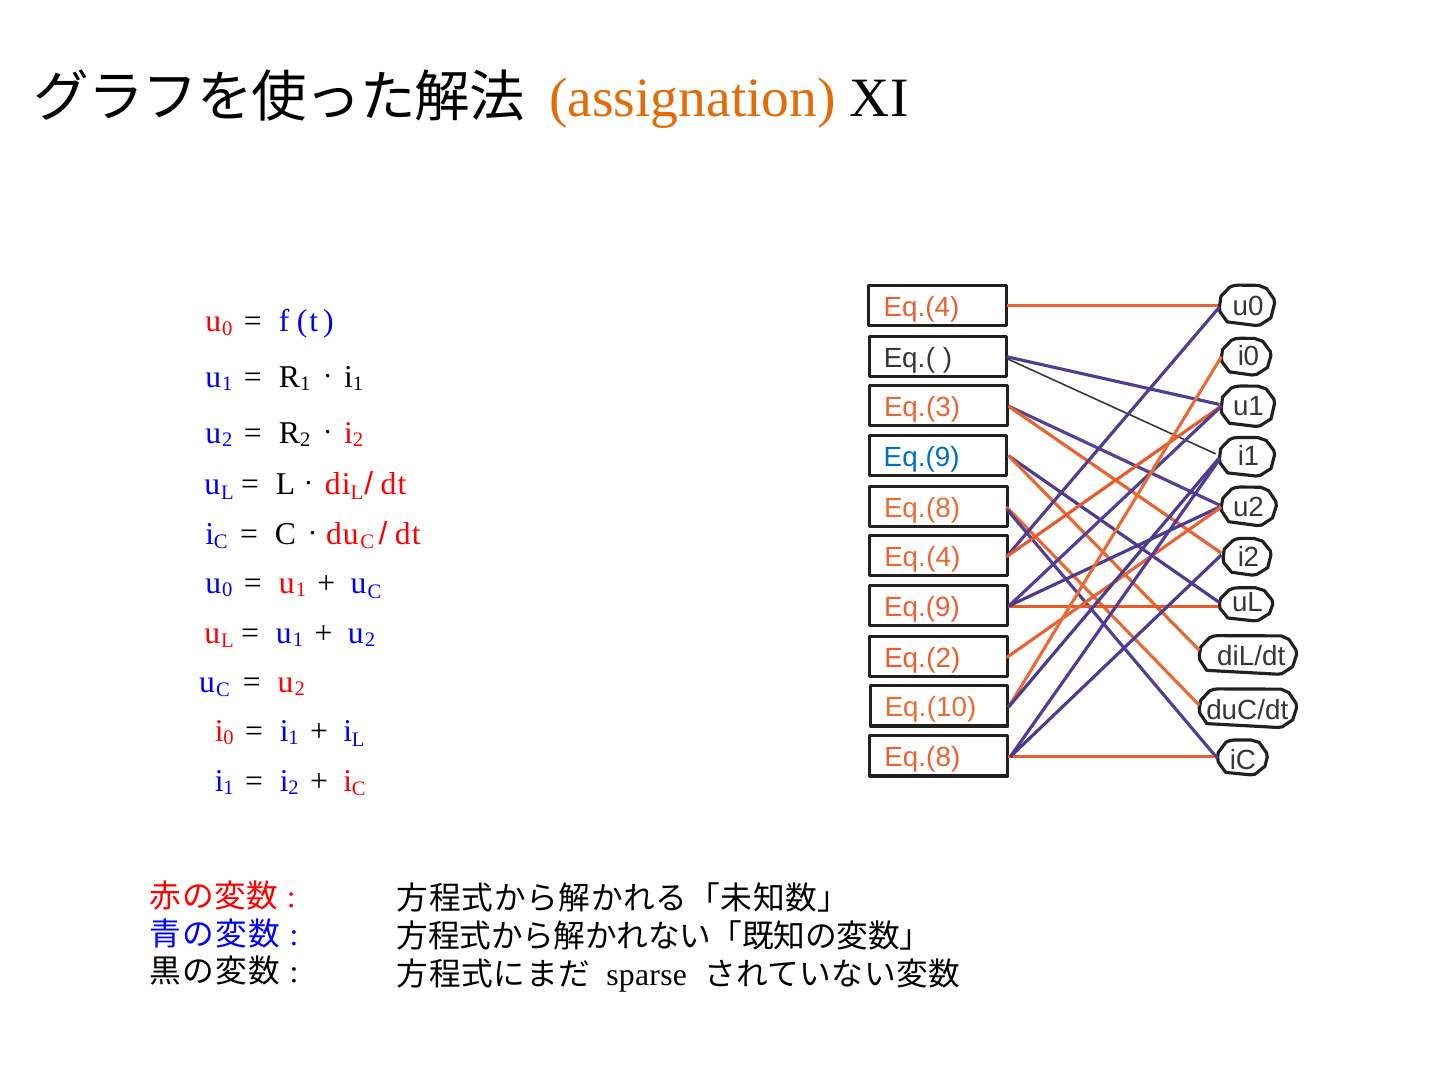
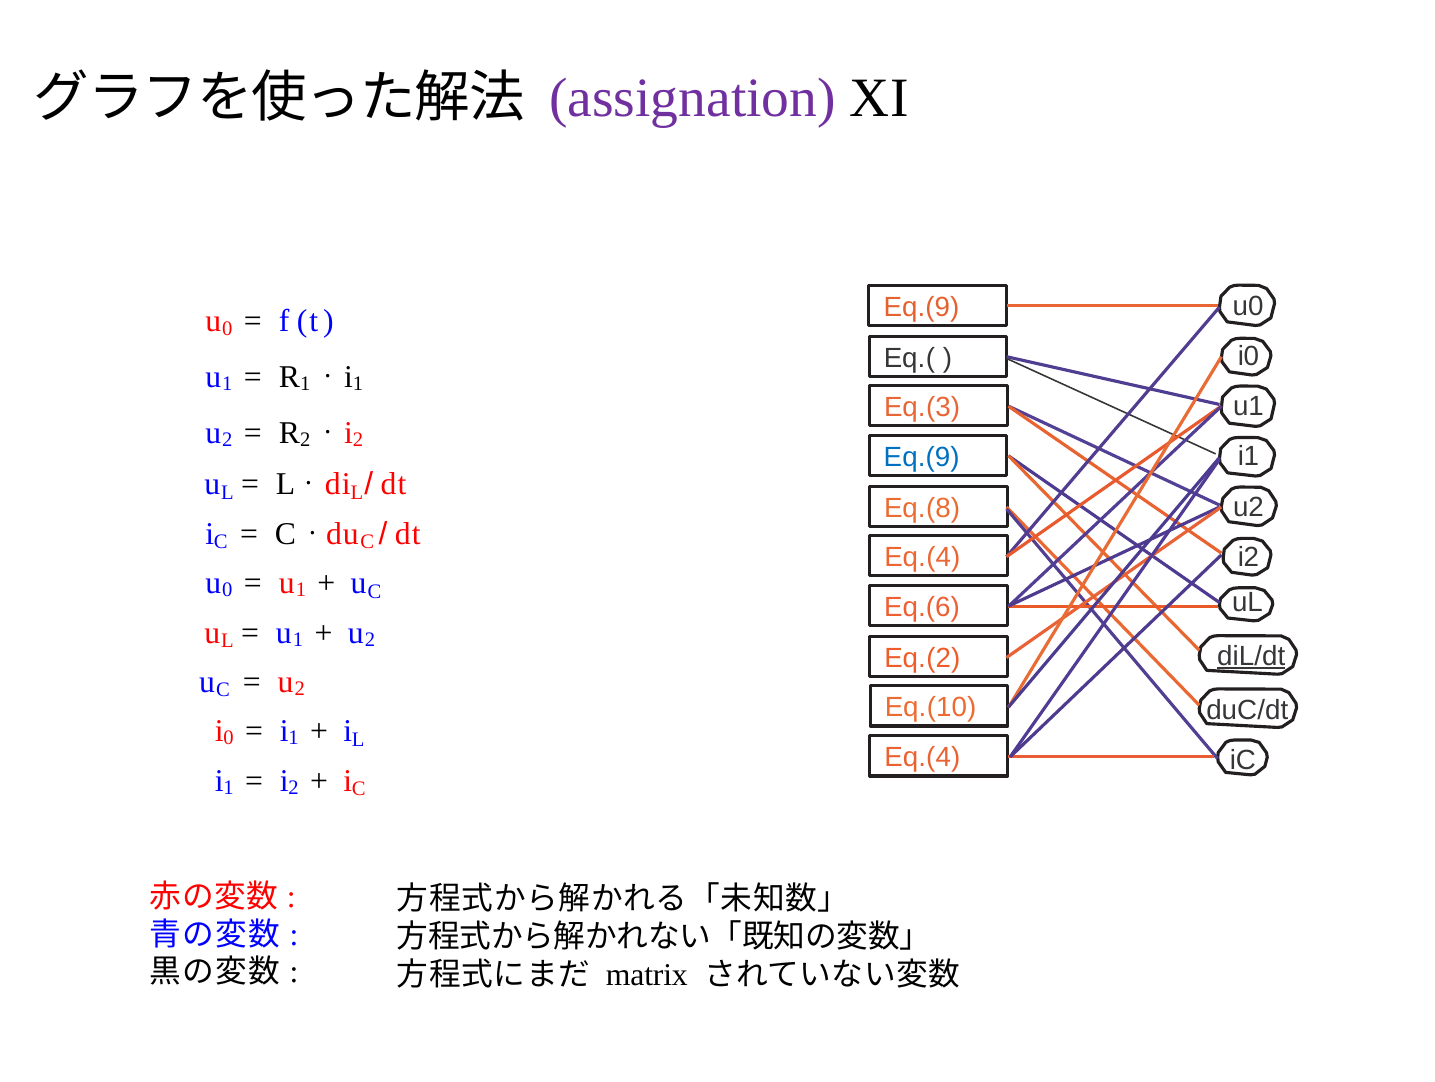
assignation colour: orange -> purple
Eq.(4 at (921, 307): Eq.(4 -> Eq.(9
Eq.(9 at (922, 608): Eq.(9 -> Eq.(6
diL/dt underline: none -> present
Eq.(8 at (922, 758): Eq.(8 -> Eq.(4
sparse: sparse -> matrix
